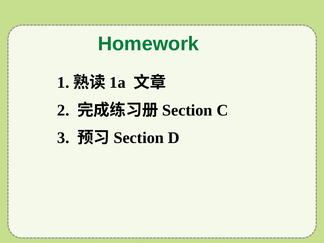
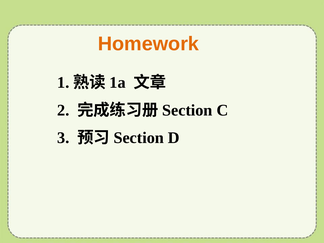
Homework colour: green -> orange
